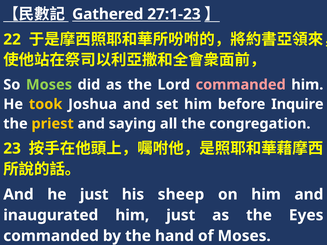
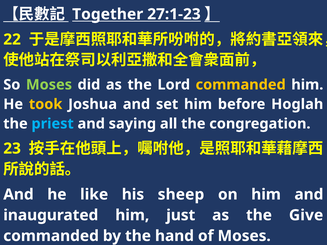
Gathered: Gathered -> Together
commanded at (241, 85) colour: pink -> yellow
Inquire: Inquire -> Hoglah
priest colour: yellow -> light blue
he just: just -> like
Eyes: Eyes -> Give
